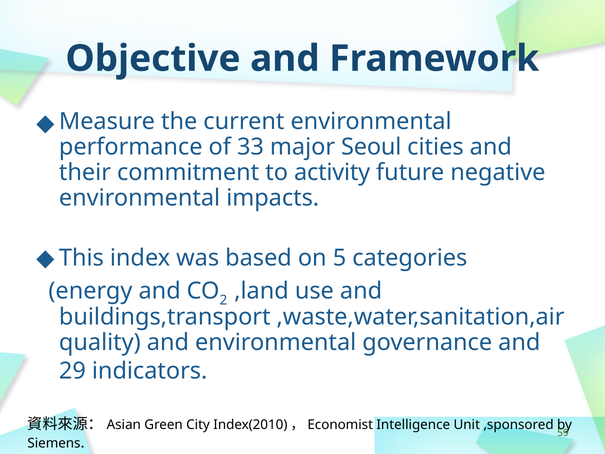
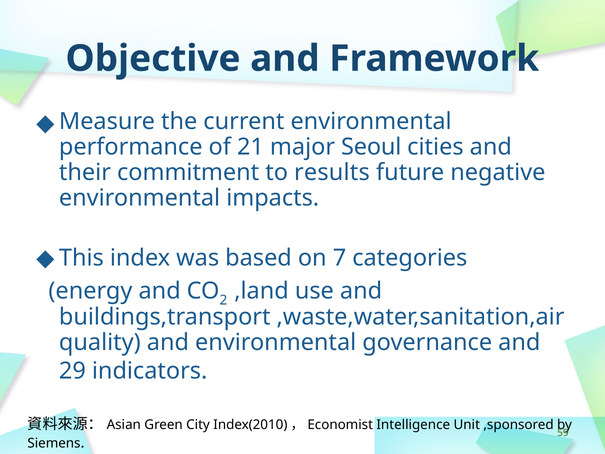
33: 33 -> 21
activity: activity -> results
5: 5 -> 7
